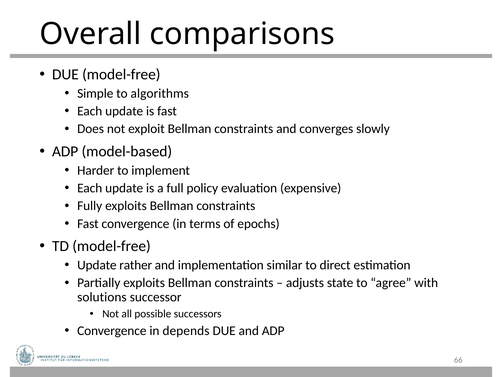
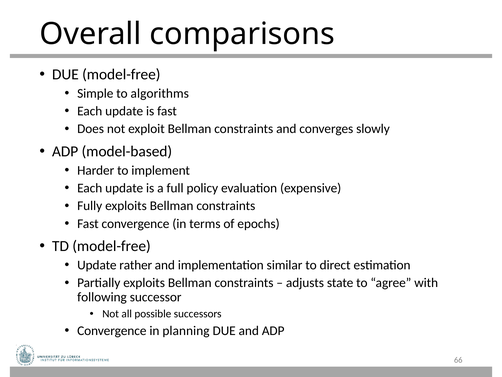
solutions: solutions -> following
depends: depends -> planning
